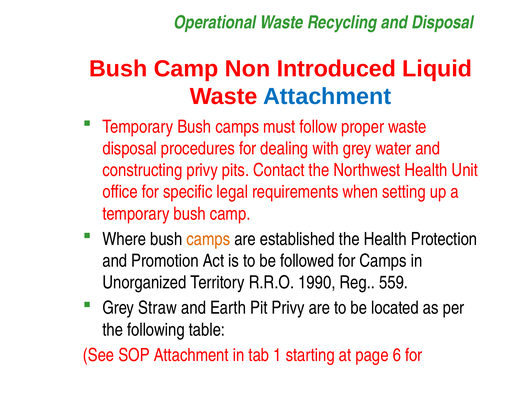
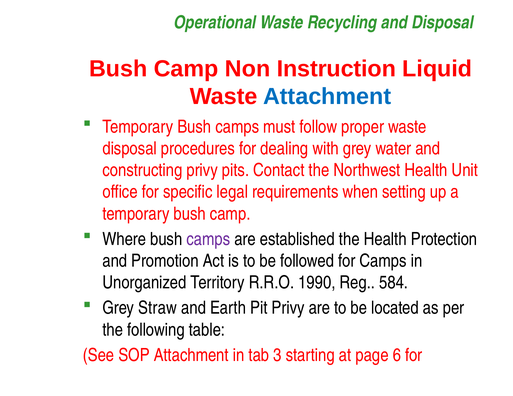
Introduced: Introduced -> Instruction
camps at (208, 239) colour: orange -> purple
559: 559 -> 584
1: 1 -> 3
